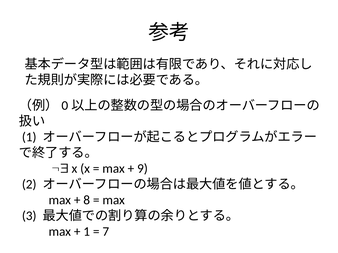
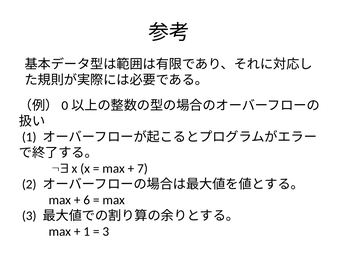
9: 9 -> 7
8: 8 -> 6
7 at (106, 232): 7 -> 3
